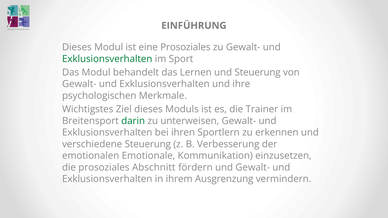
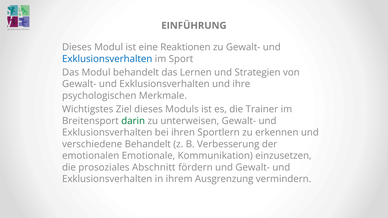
eine Prosoziales: Prosoziales -> Reaktionen
Exklusionsverhalten at (107, 59) colour: green -> blue
und Steuerung: Steuerung -> Strategien
verschiedene Steuerung: Steuerung -> Behandelt
